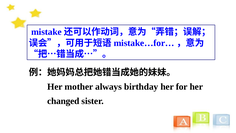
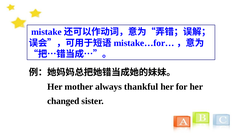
birthday: birthday -> thankful
